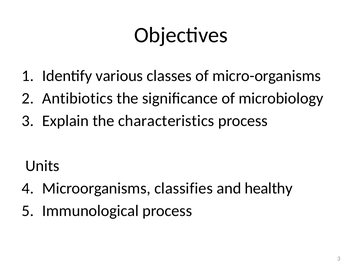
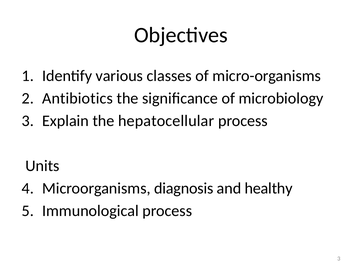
characteristics: characteristics -> hepatocellular
classifies: classifies -> diagnosis
